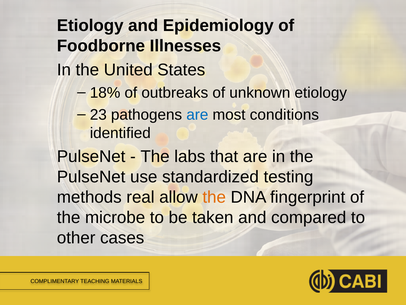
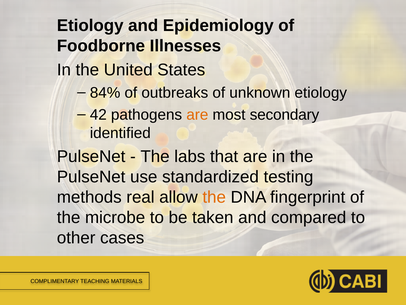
18%: 18% -> 84%
23: 23 -> 42
are at (197, 115) colour: blue -> orange
conditions: conditions -> secondary
